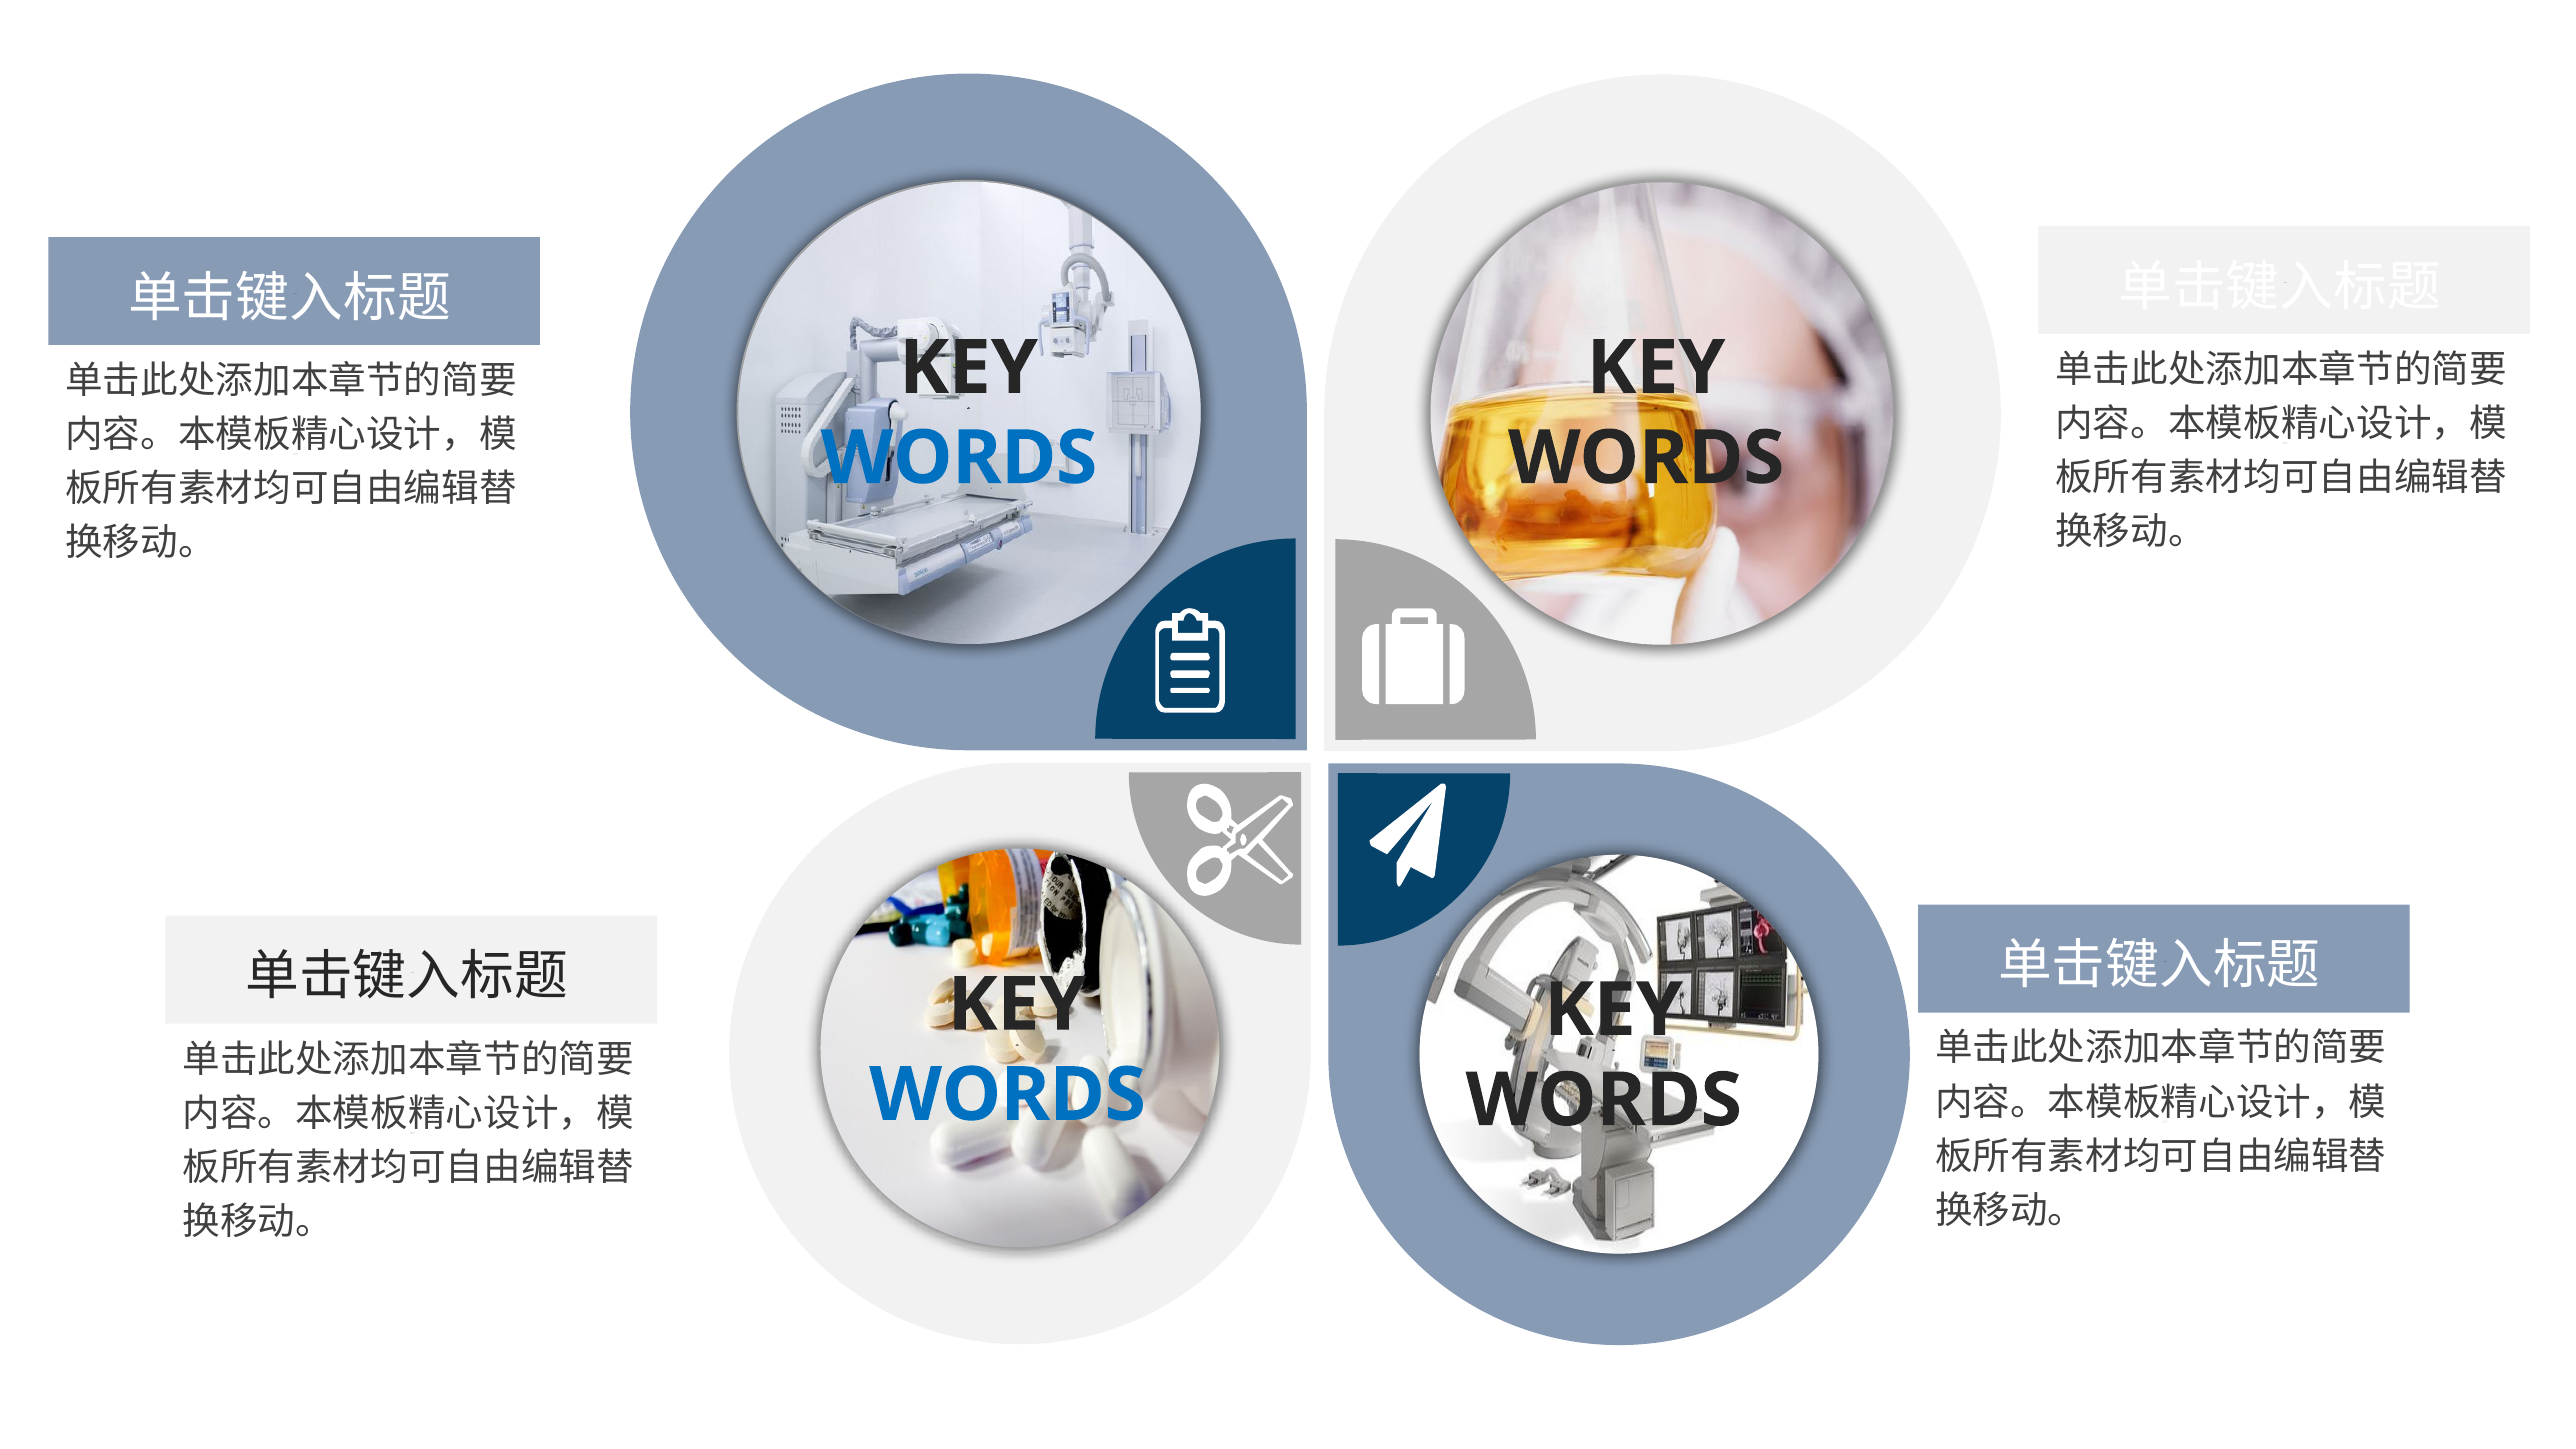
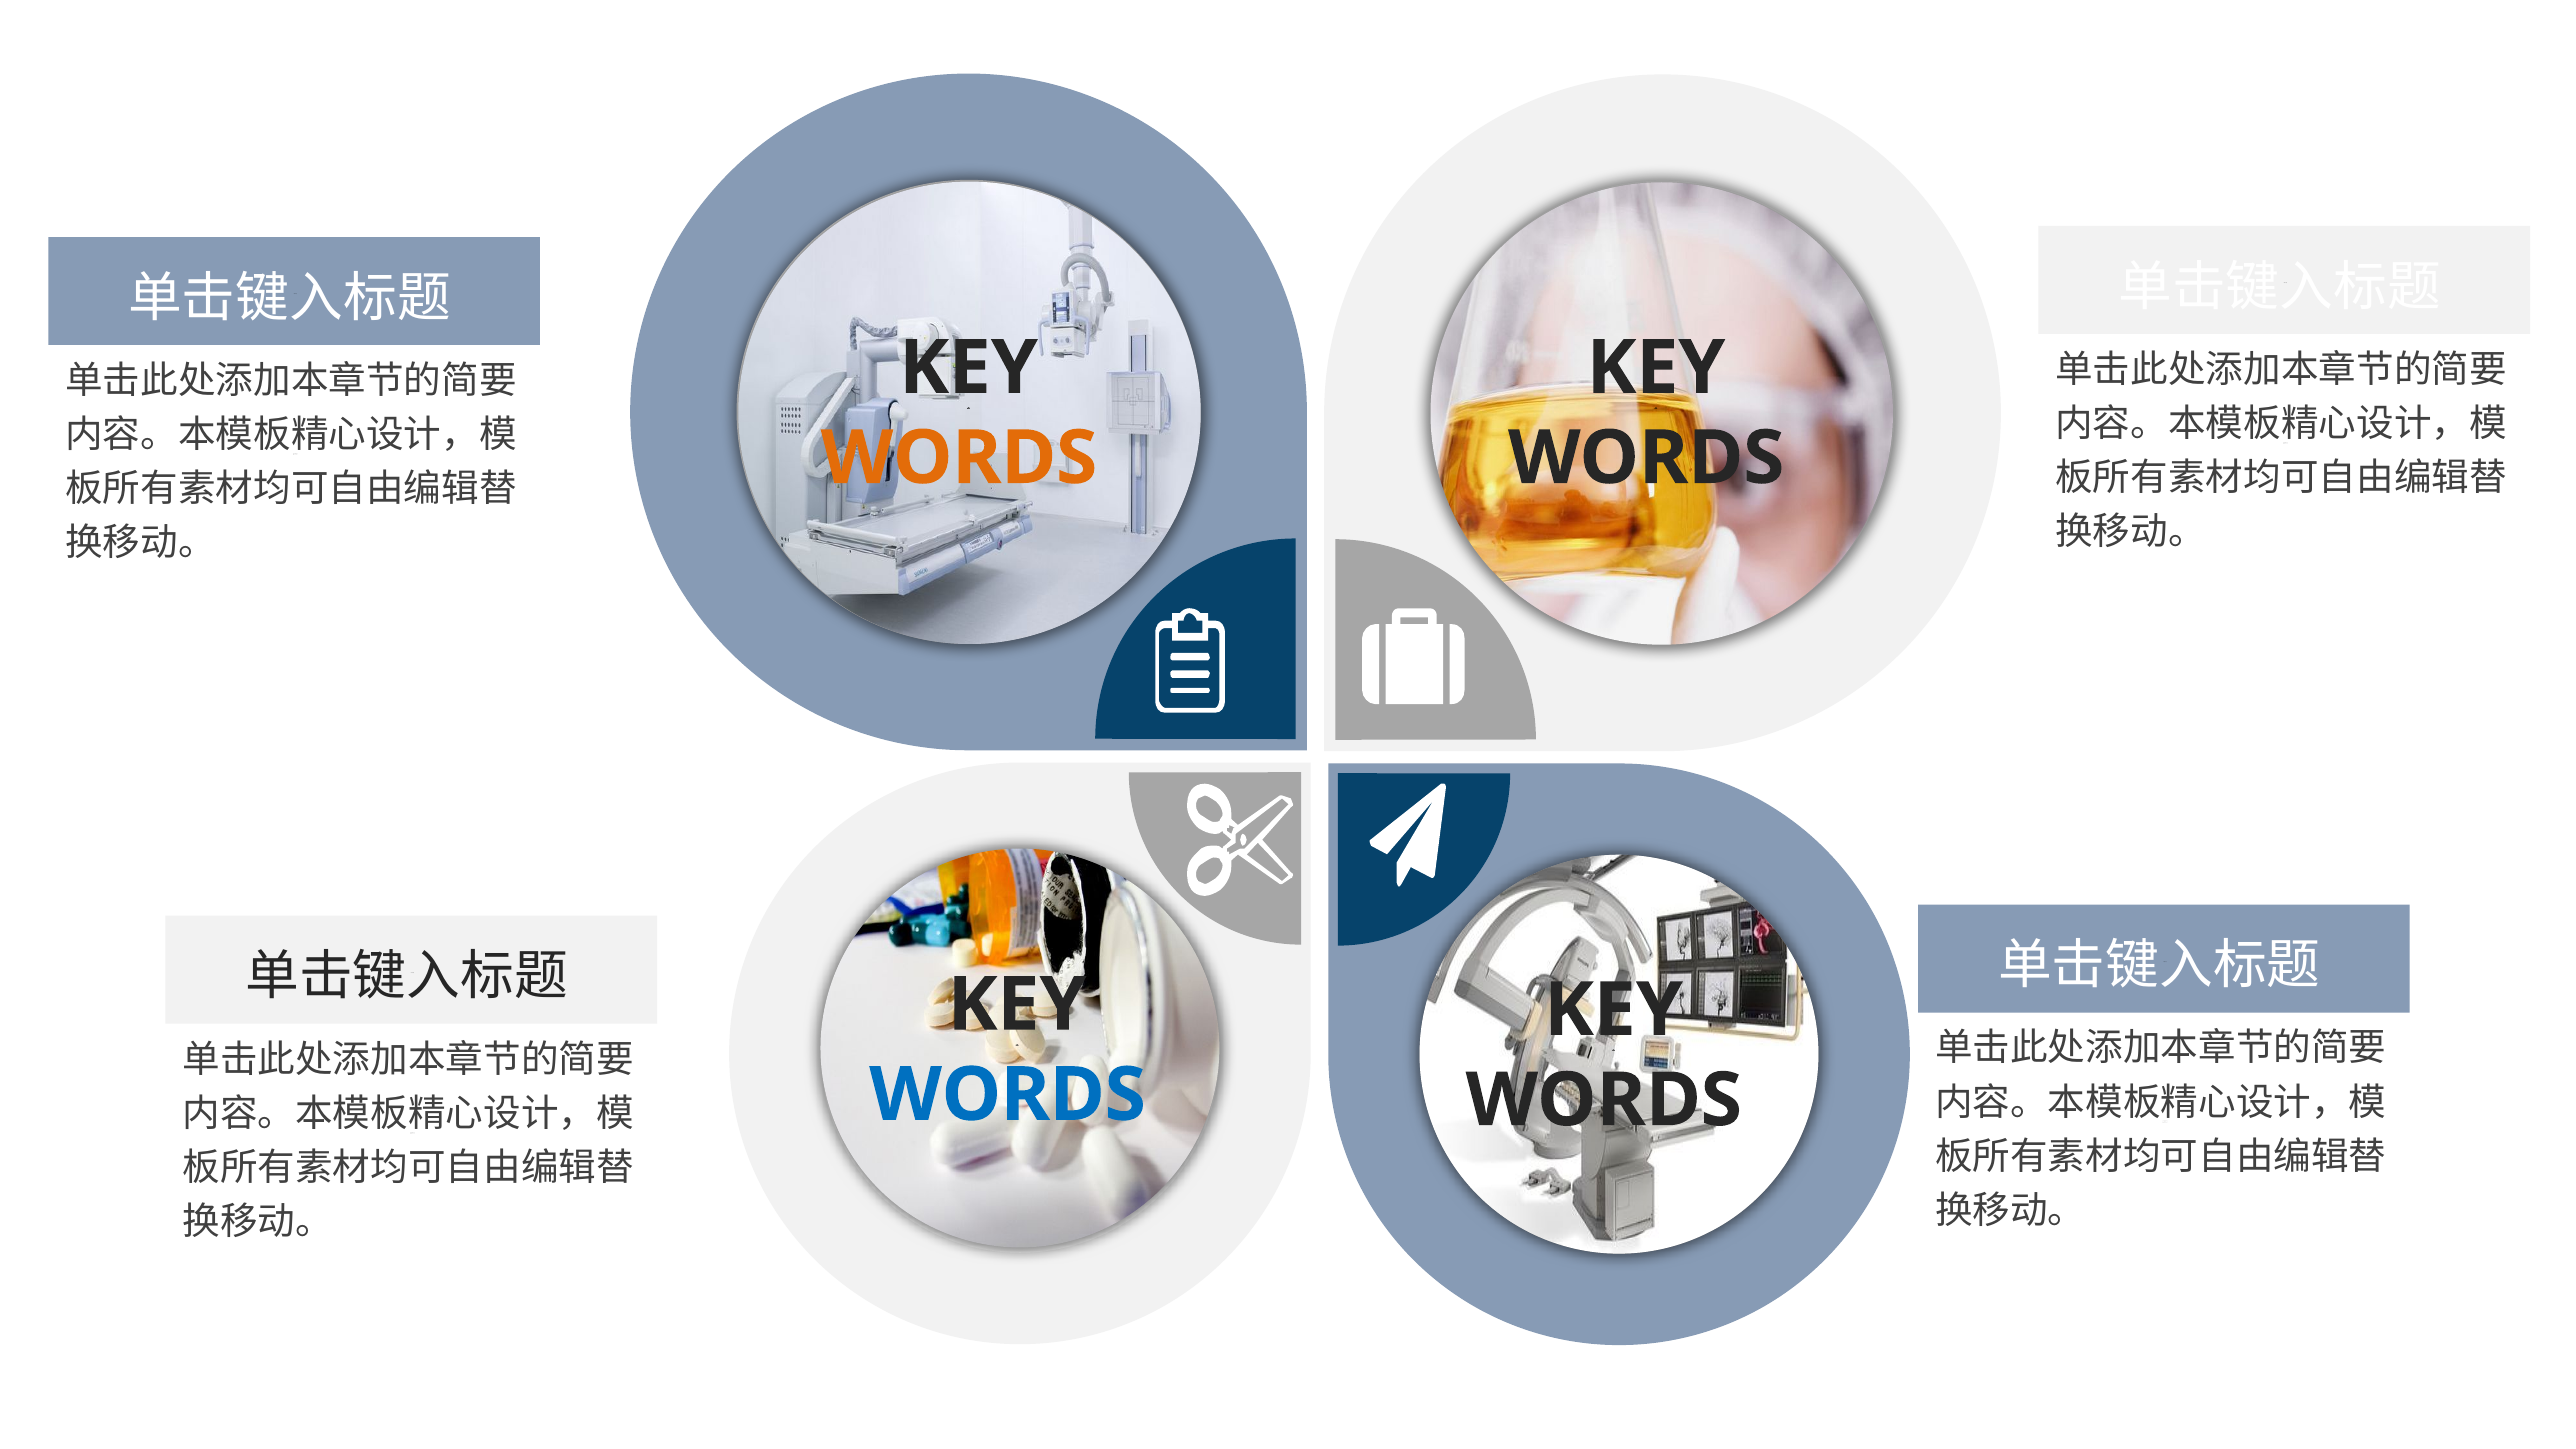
WORDS at (959, 458) colour: blue -> orange
